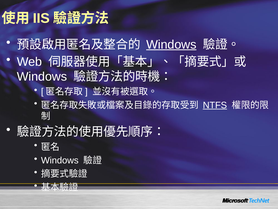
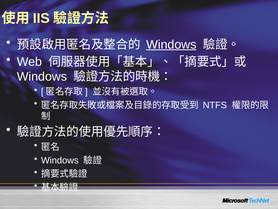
NTFS underline: present -> none
